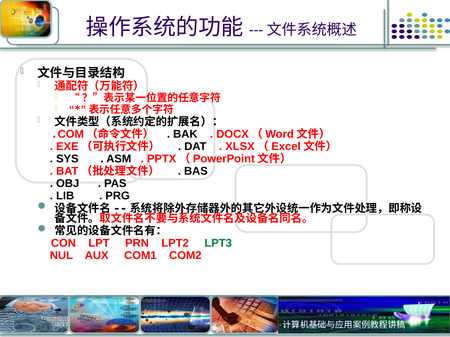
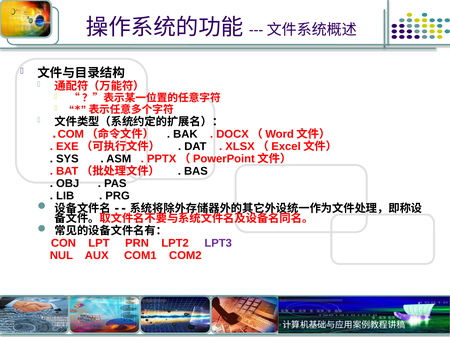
LPT3 colour: green -> purple
